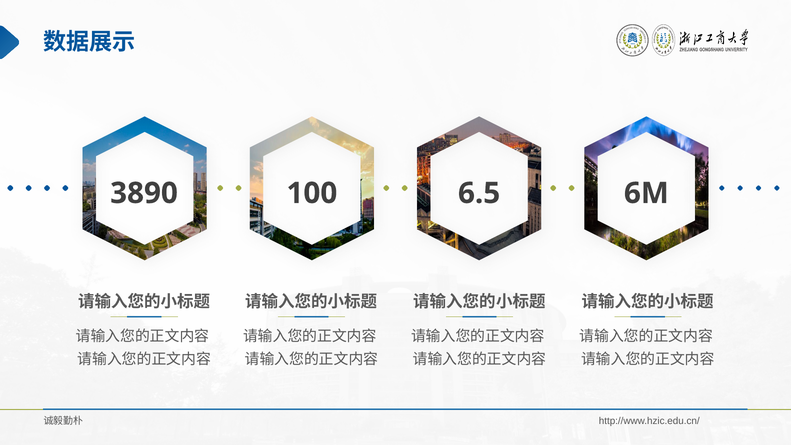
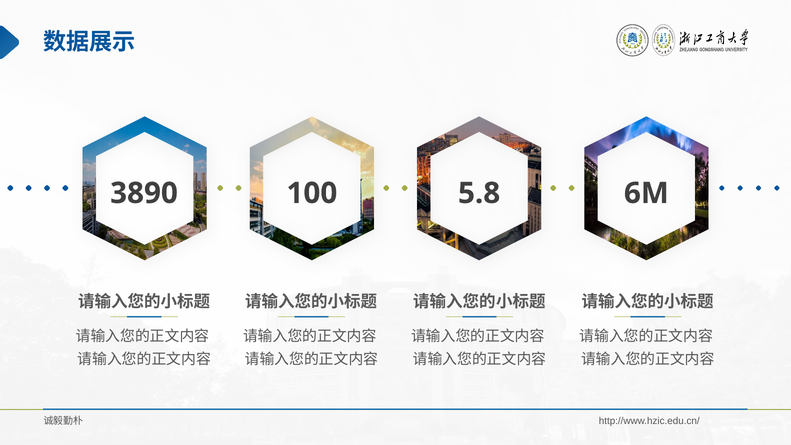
6.5: 6.5 -> 5.8
